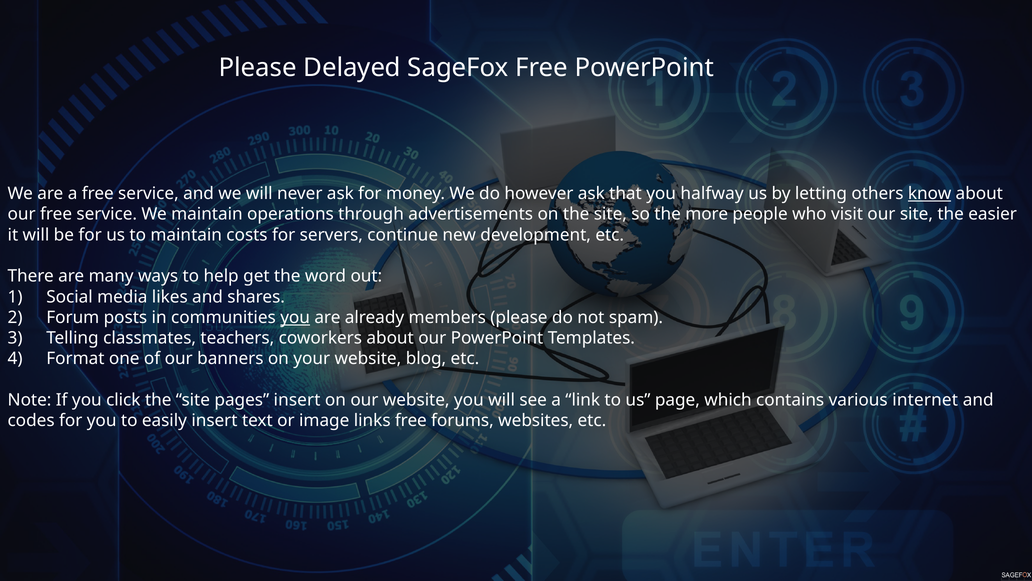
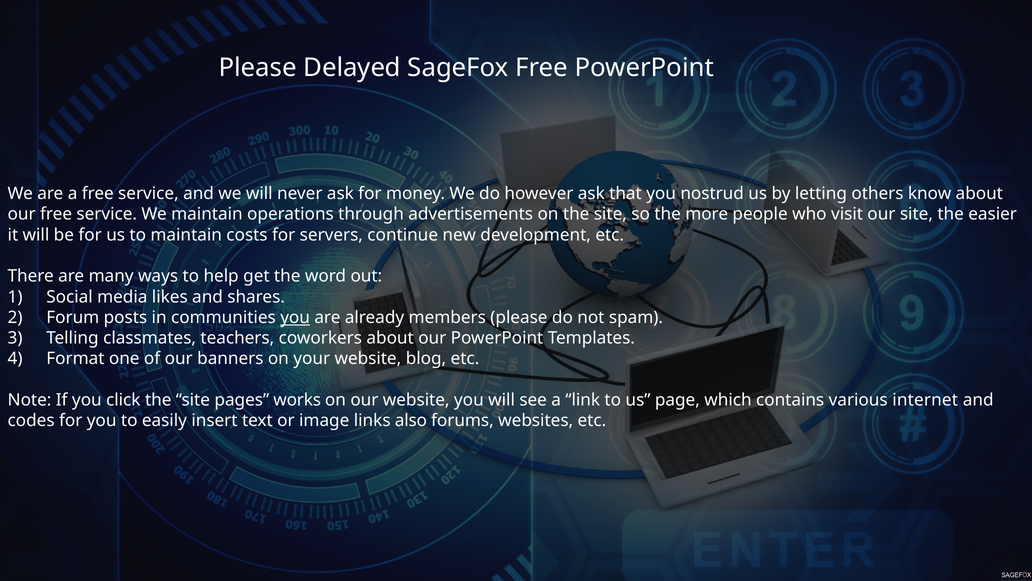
halfway: halfway -> nostrud
know underline: present -> none
pages insert: insert -> works
links free: free -> also
